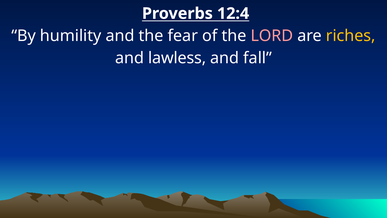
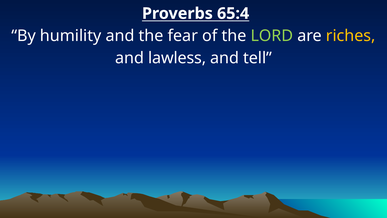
12:4: 12:4 -> 65:4
LORD colour: pink -> light green
fall: fall -> tell
